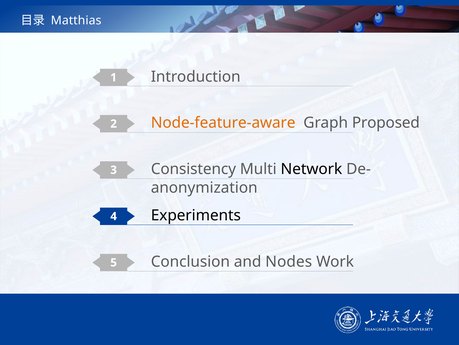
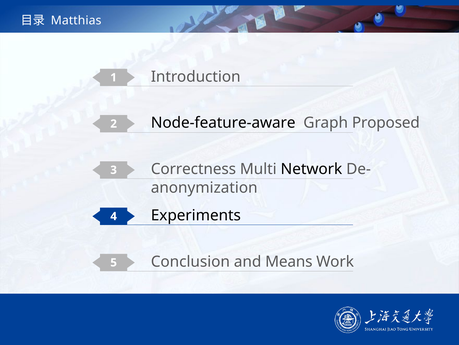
Node-feature-aware colour: orange -> black
Consistency: Consistency -> Correctness
Nodes: Nodes -> Means
